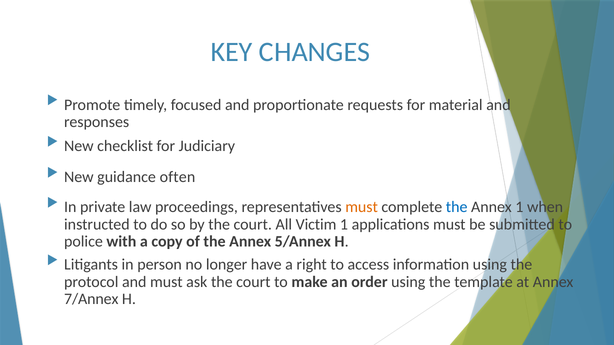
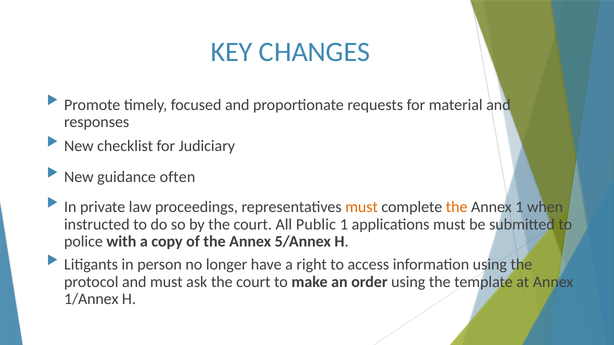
the at (457, 207) colour: blue -> orange
Victim: Victim -> Public
7/Annex: 7/Annex -> 1/Annex
